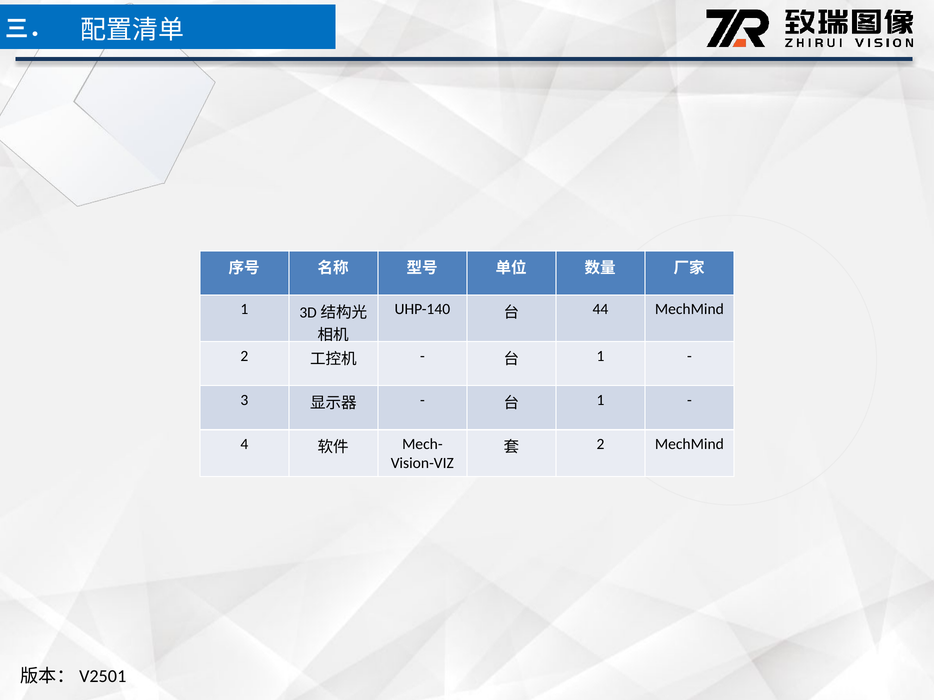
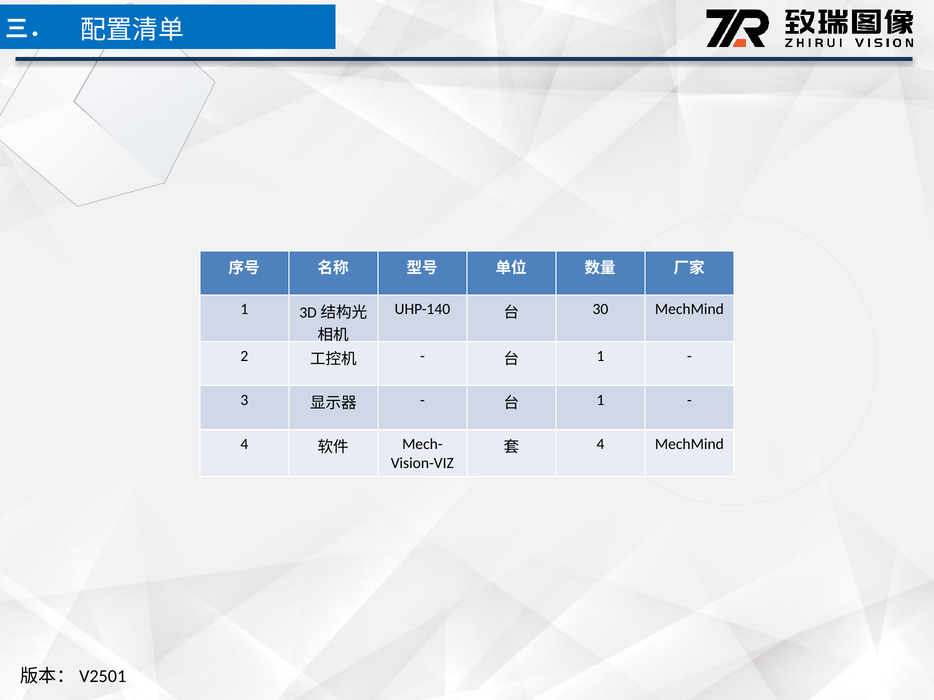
44: 44 -> 30
2 at (600, 444): 2 -> 4
